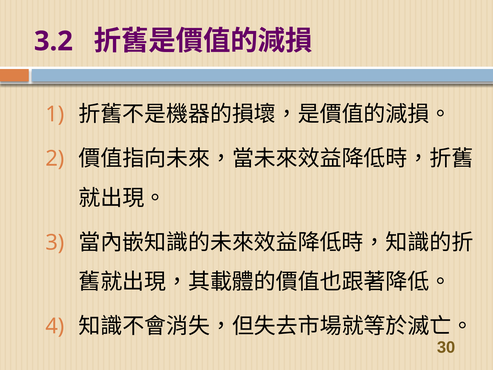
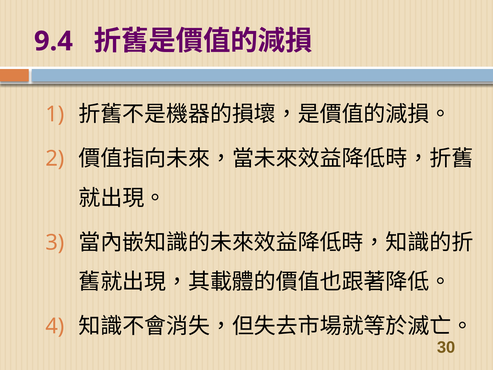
3.2: 3.2 -> 9.4
